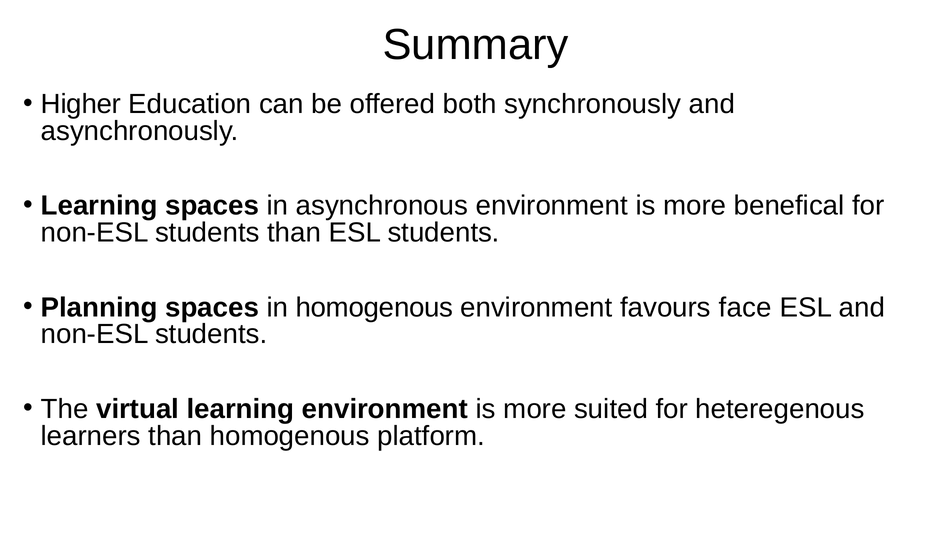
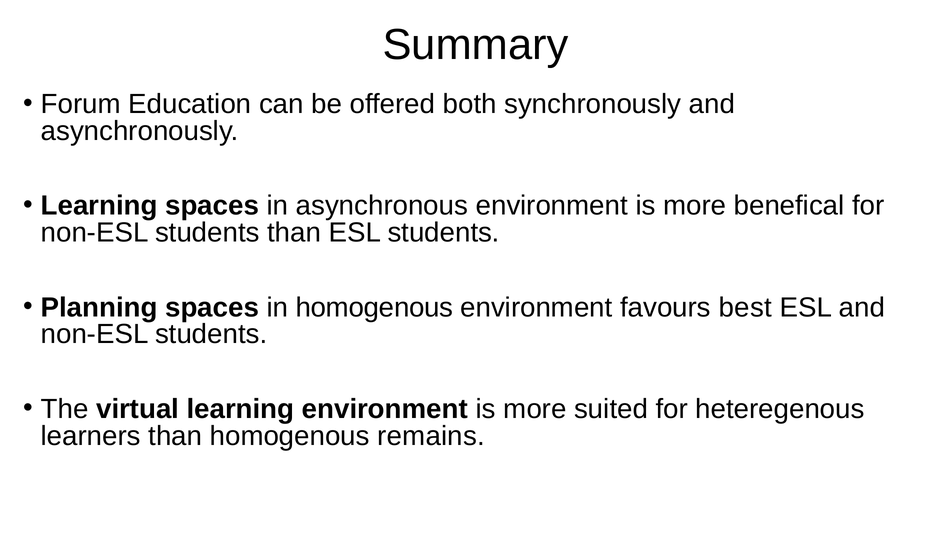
Higher: Higher -> Forum
face: face -> best
platform: platform -> remains
